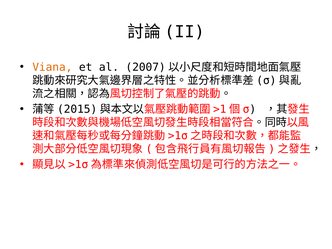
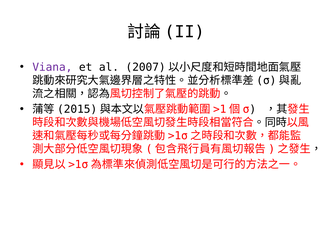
Viana colour: orange -> purple
